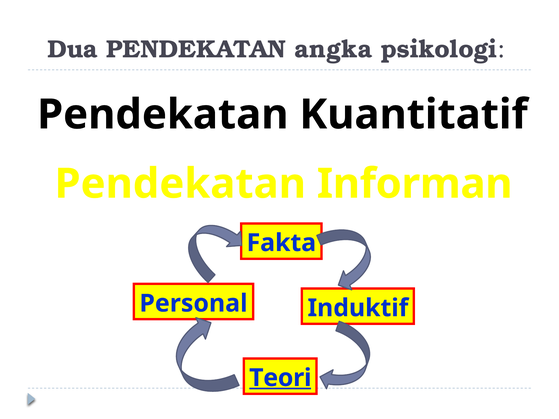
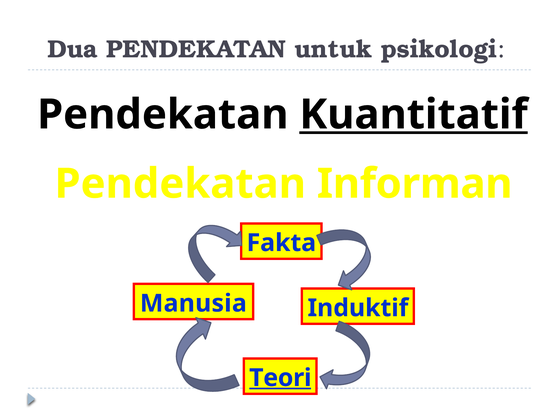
angka: angka -> untuk
Kuantitatif underline: none -> present
Personal: Personal -> Manusia
